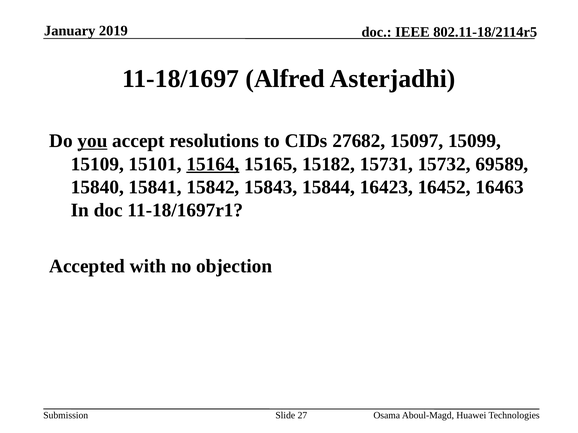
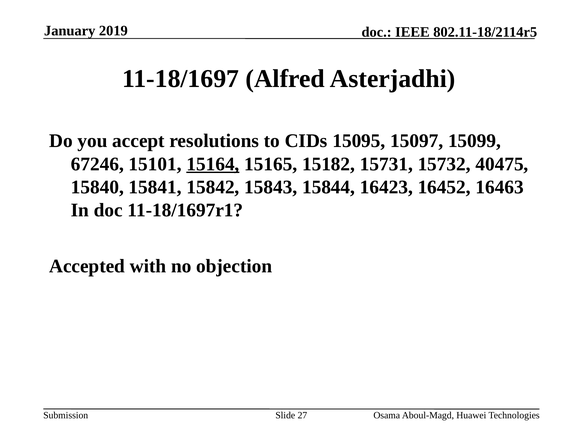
you underline: present -> none
27682: 27682 -> 15095
15109: 15109 -> 67246
69589: 69589 -> 40475
